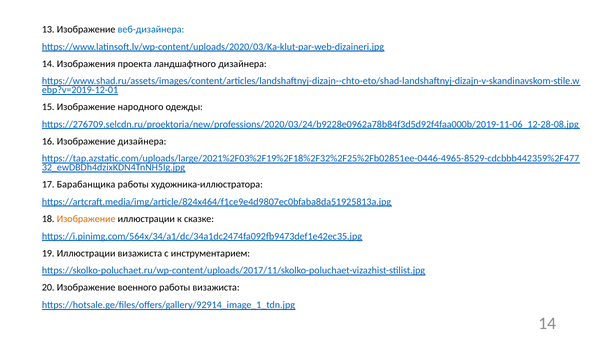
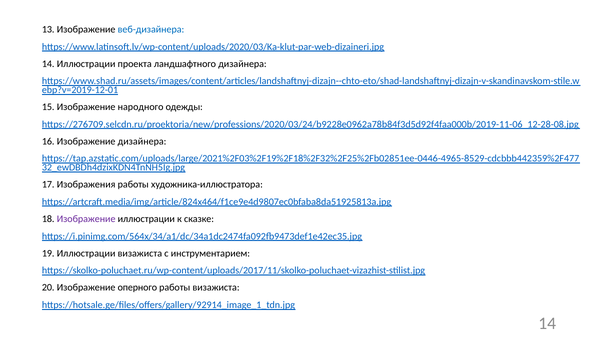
14 Изображения: Изображения -> Иллюстрации
Барабанщика: Барабанщика -> Изображения
Изображение at (86, 219) colour: orange -> purple
военного: военного -> оперного
